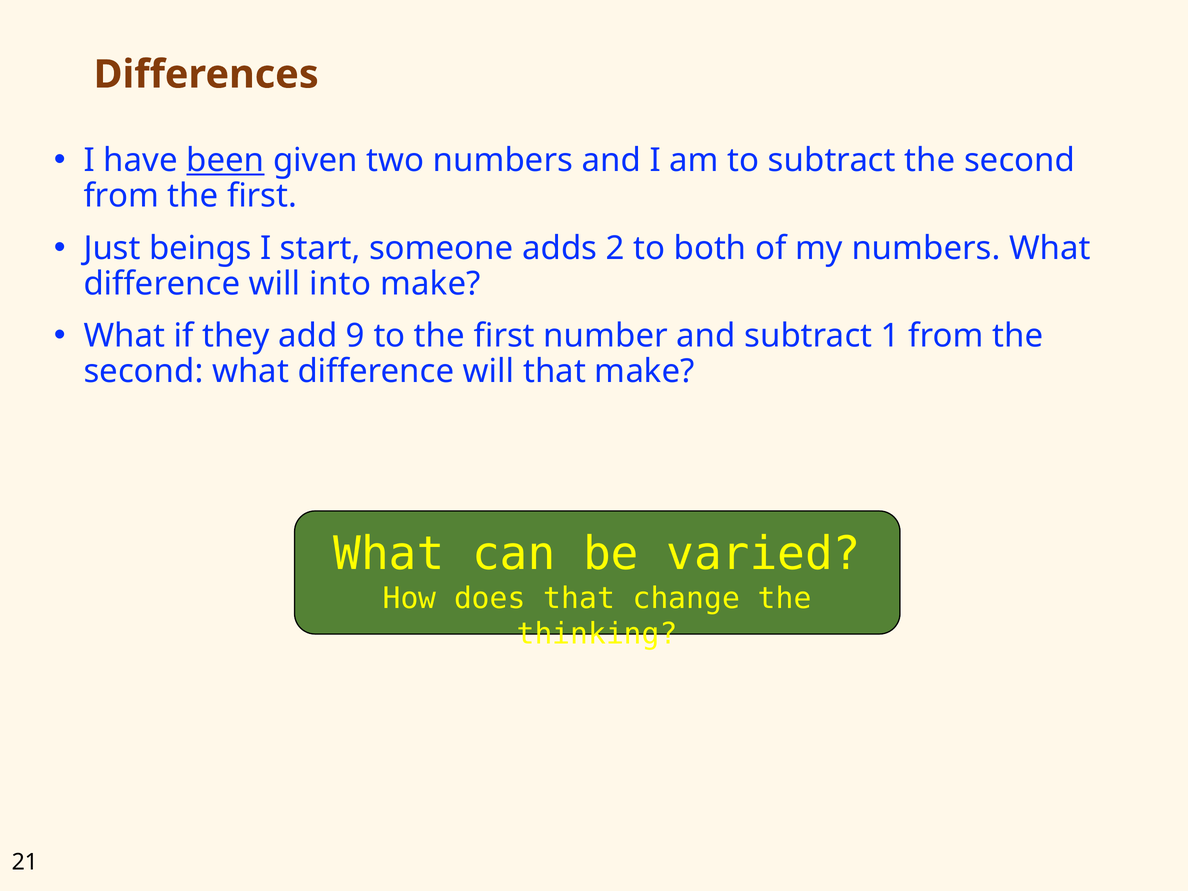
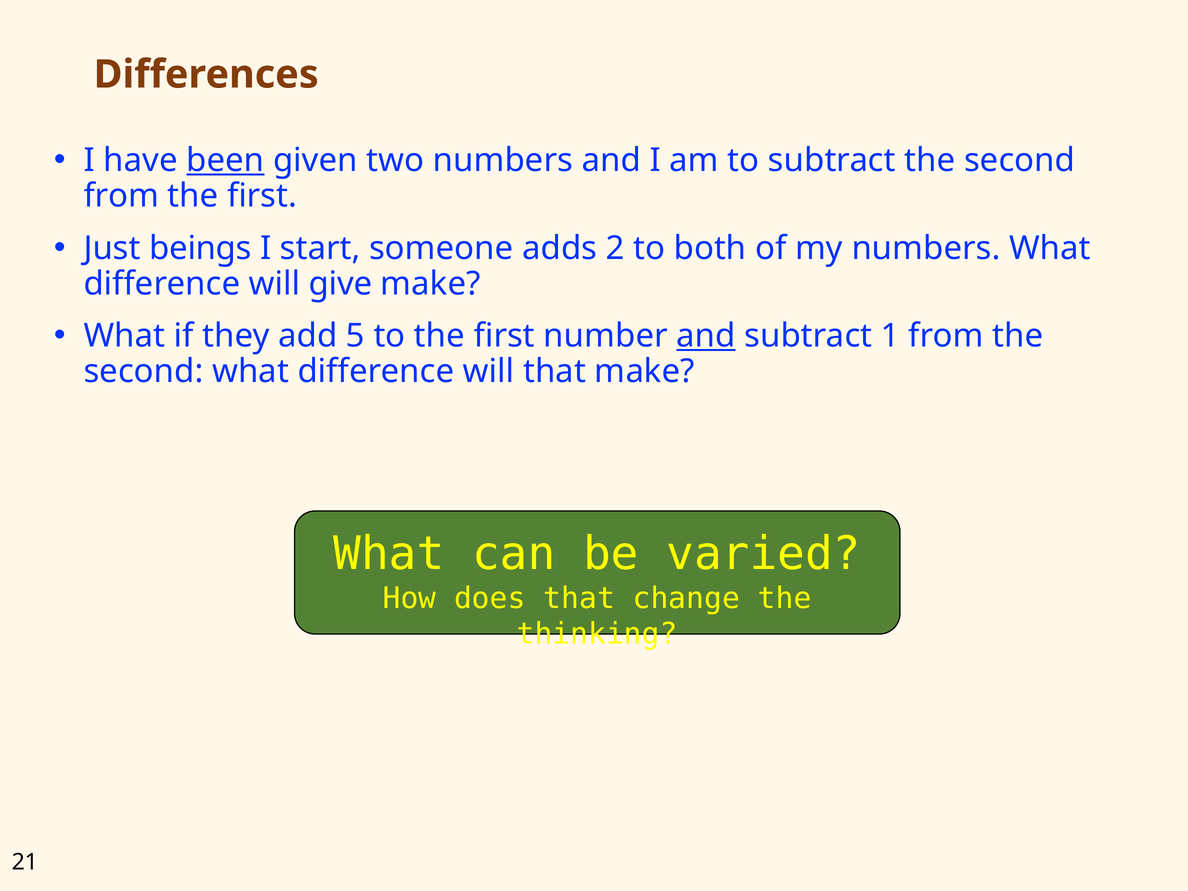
into: into -> give
9: 9 -> 5
and at (706, 336) underline: none -> present
